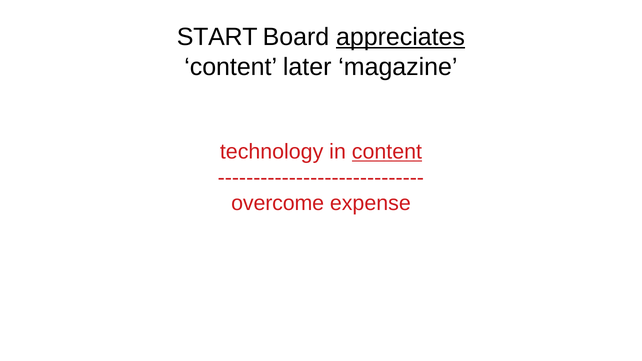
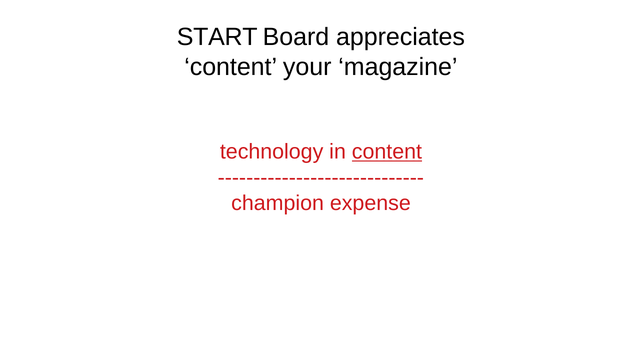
appreciates underline: present -> none
later: later -> your
overcome: overcome -> champion
